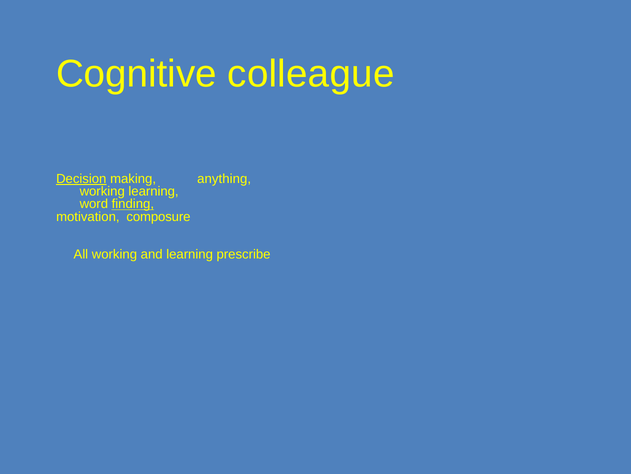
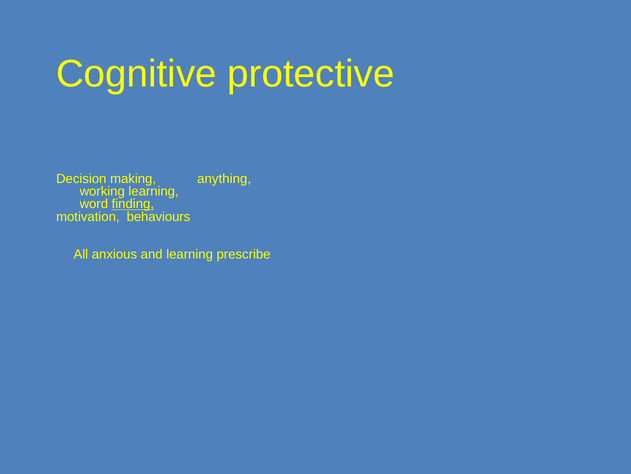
colleague: colleague -> protective
Decision underline: present -> none
composure: composure -> behaviours
All working: working -> anxious
